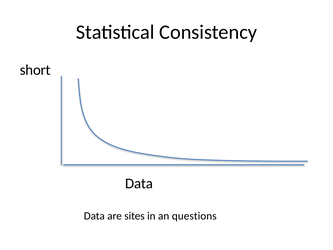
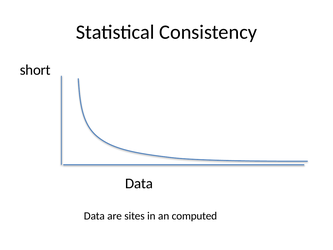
questions: questions -> computed
